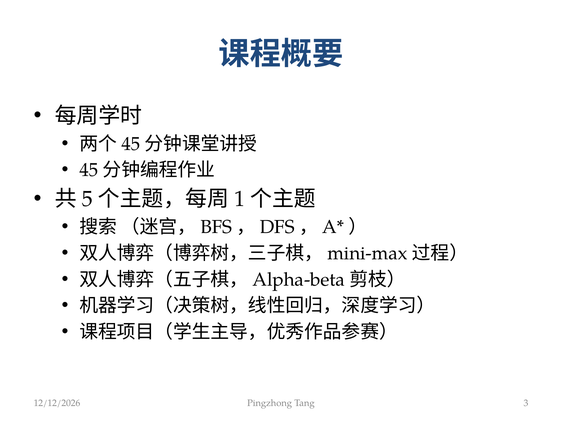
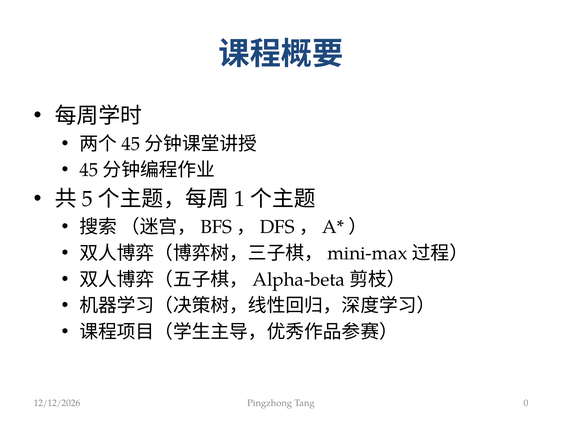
3: 3 -> 0
